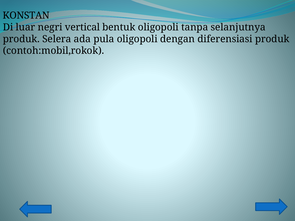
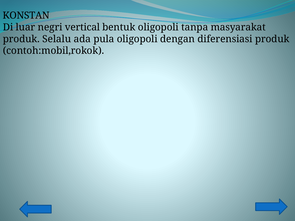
selanjutnya: selanjutnya -> masyarakat
Selera: Selera -> Selalu
